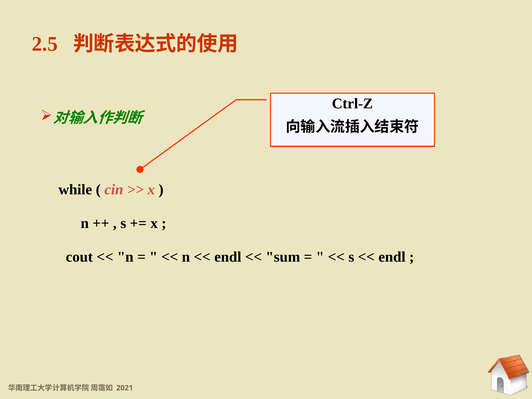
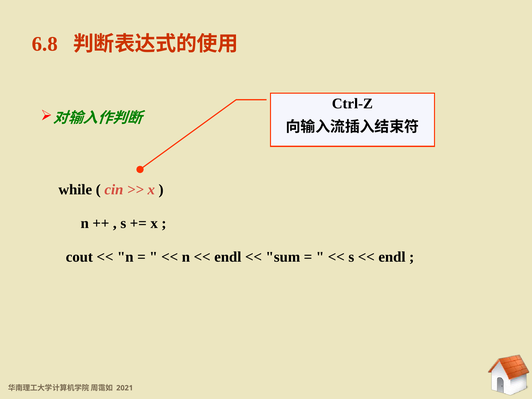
2.5: 2.5 -> 6.8
